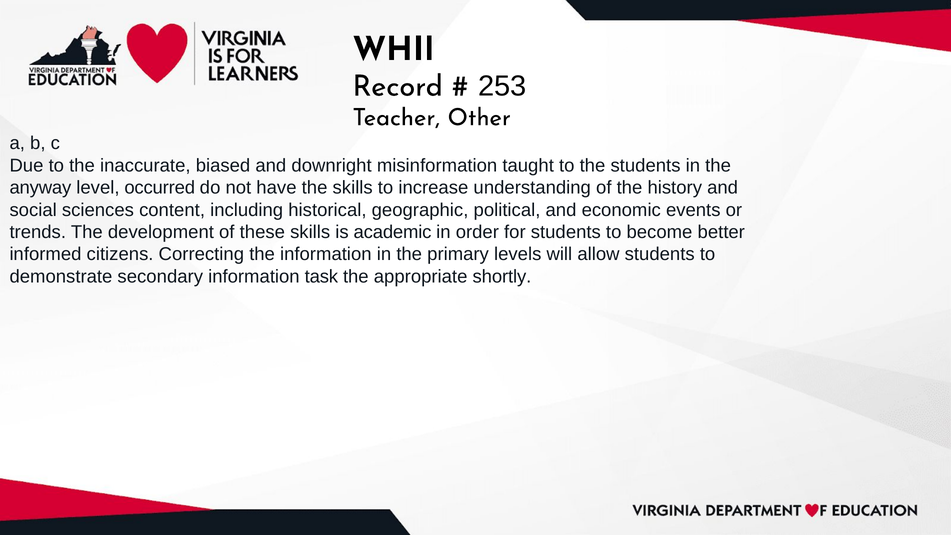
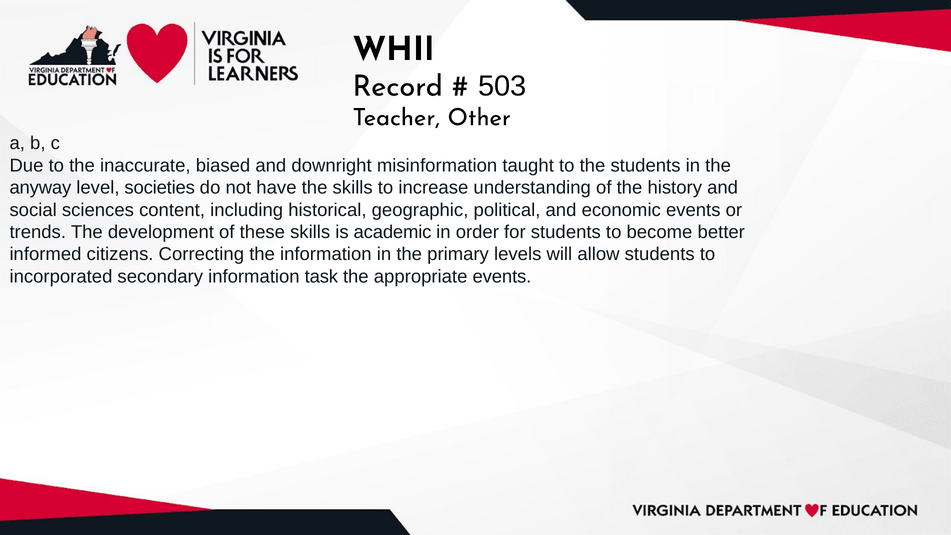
253: 253 -> 503
occurred: occurred -> societies
demonstrate: demonstrate -> incorporated
appropriate shortly: shortly -> events
